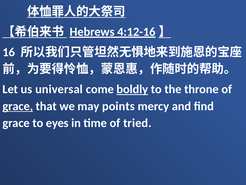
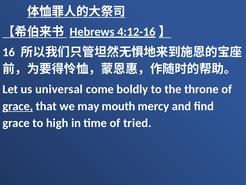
boldly underline: present -> none
points: points -> mouth
eyes: eyes -> high
